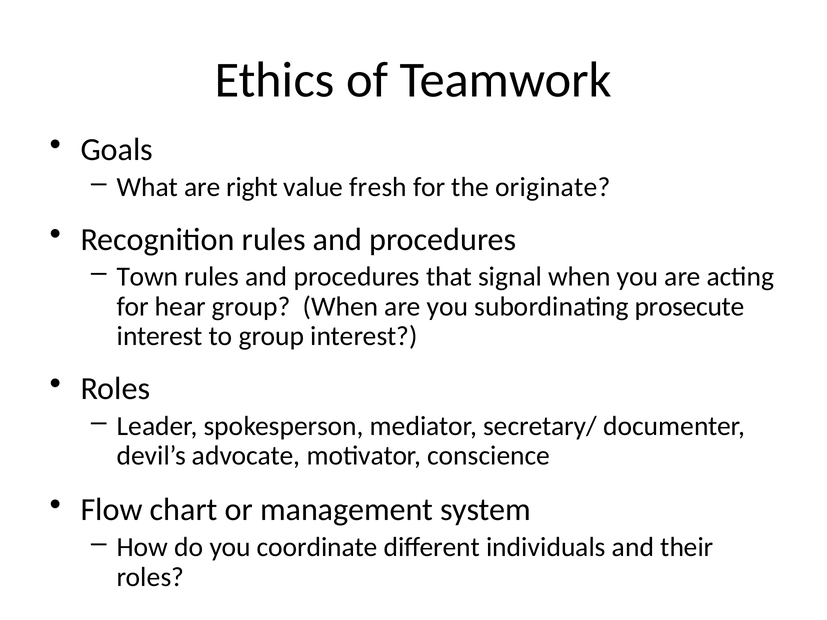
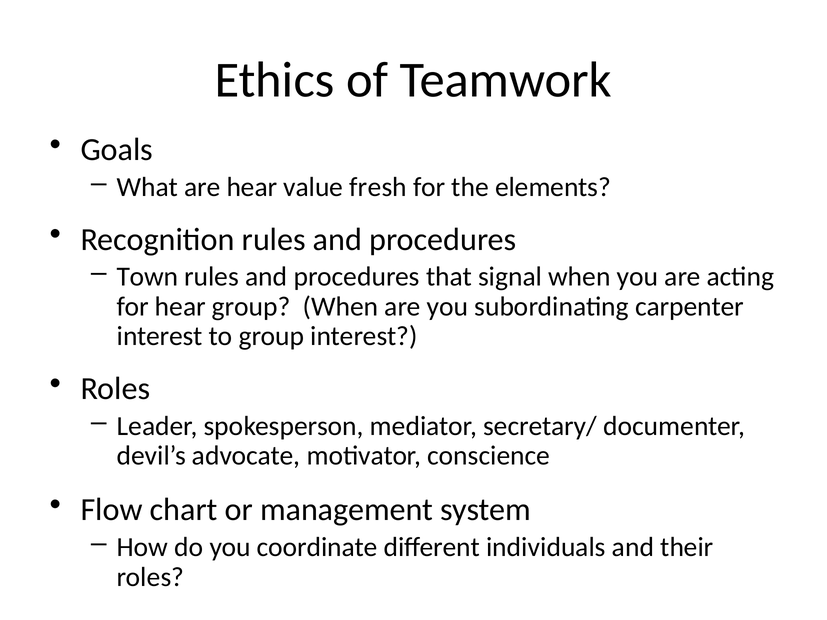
are right: right -> hear
originate: originate -> elements
prosecute: prosecute -> carpenter
